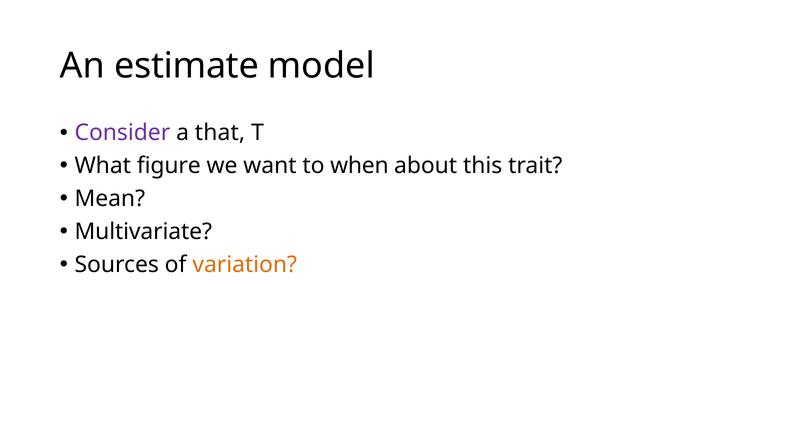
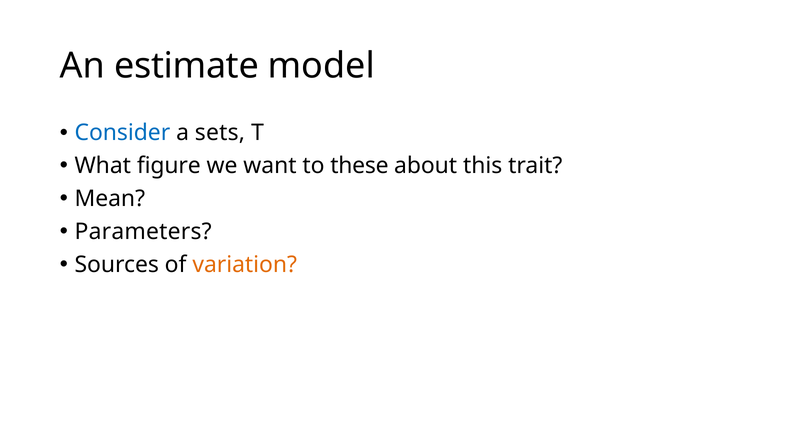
Consider colour: purple -> blue
that: that -> sets
when: when -> these
Multivariate: Multivariate -> Parameters
